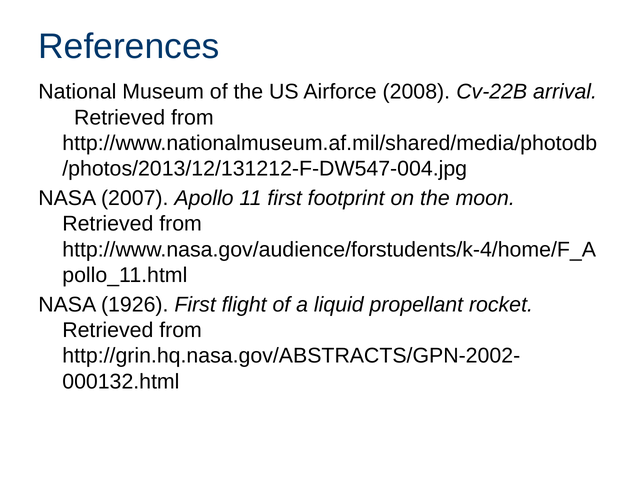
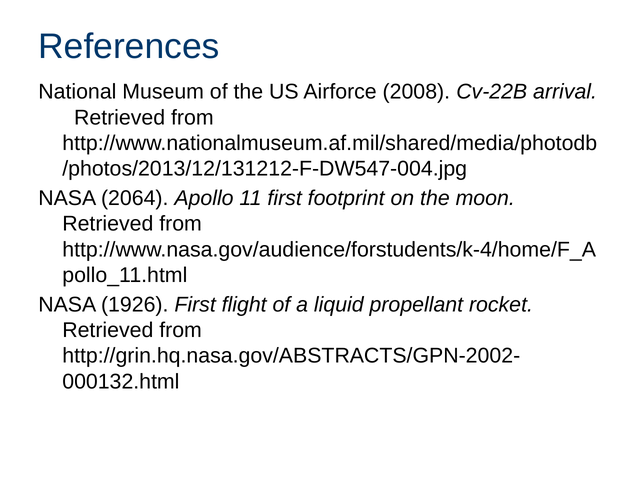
2007: 2007 -> 2064
